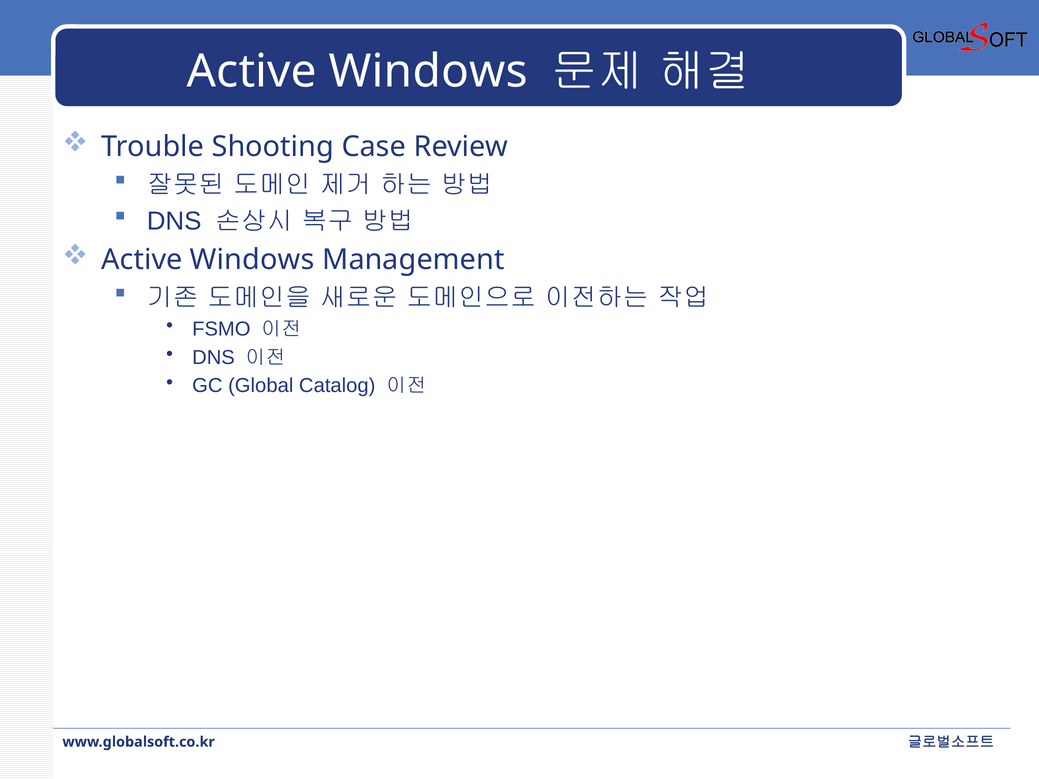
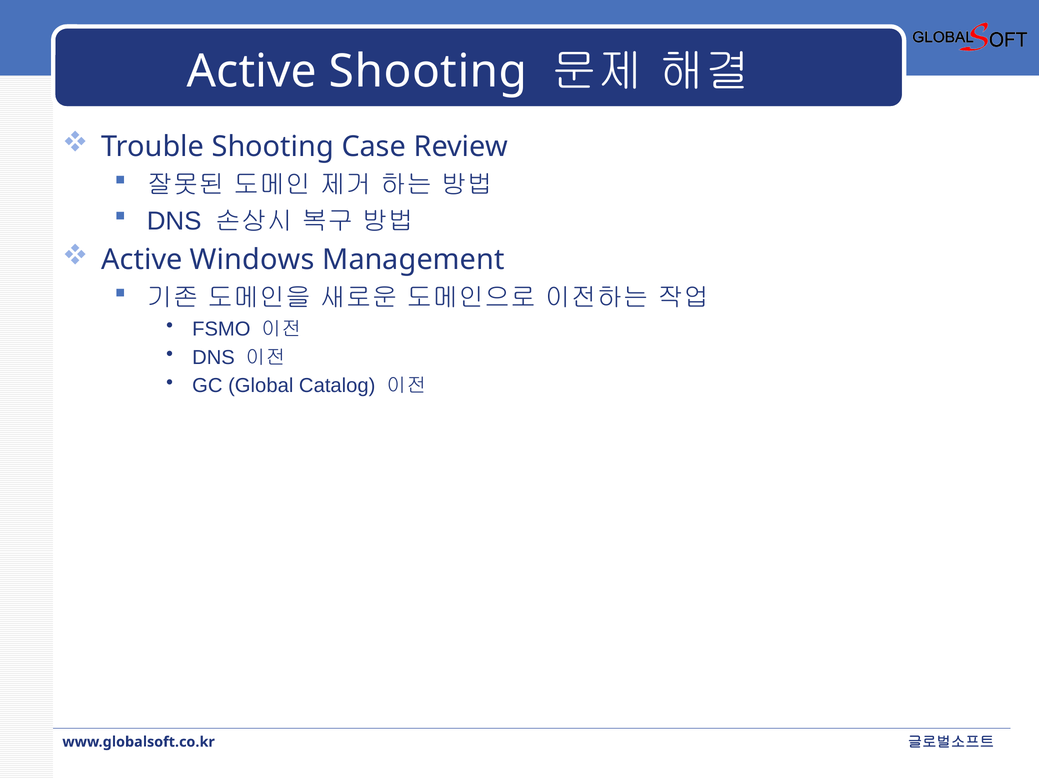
Windows at (428, 71): Windows -> Shooting
